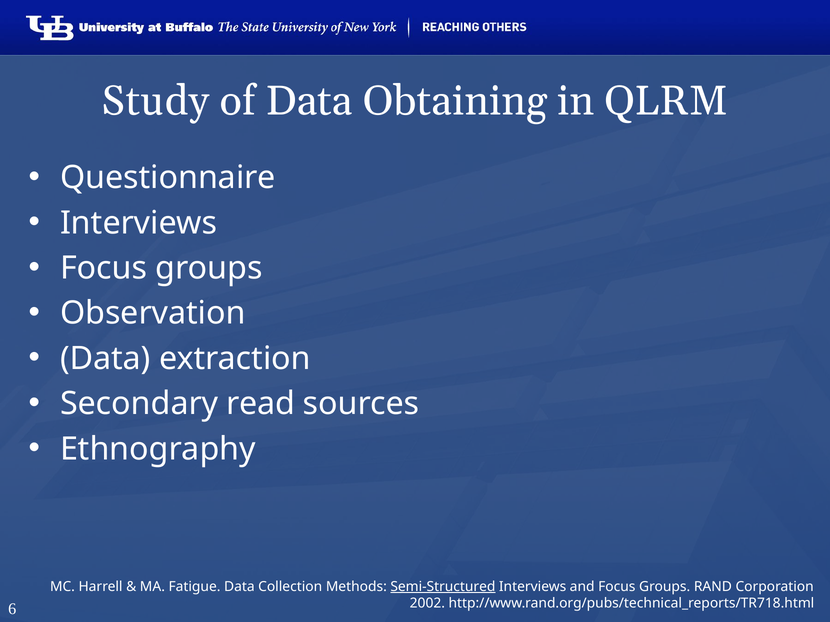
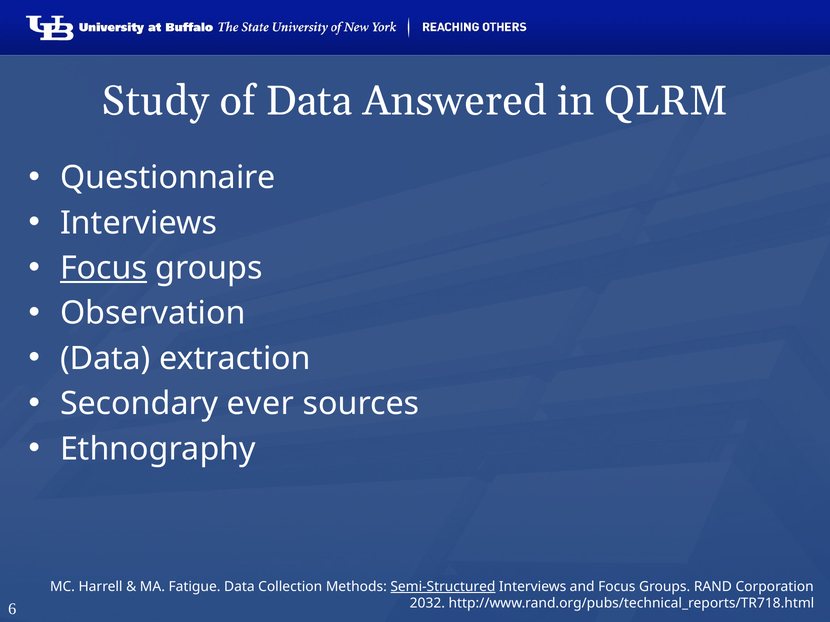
Obtaining: Obtaining -> Answered
Focus at (104, 268) underline: none -> present
read: read -> ever
2002: 2002 -> 2032
